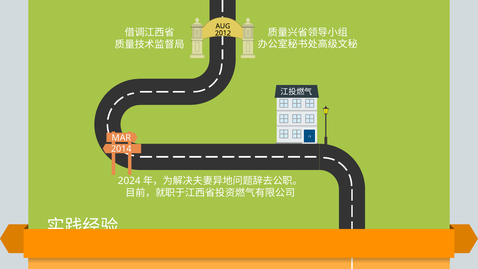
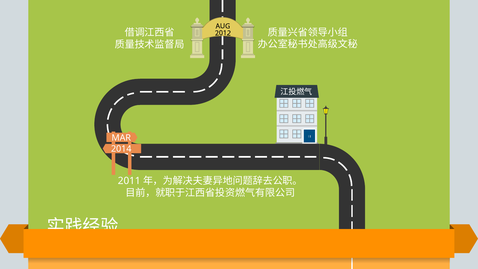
2024: 2024 -> 2011
